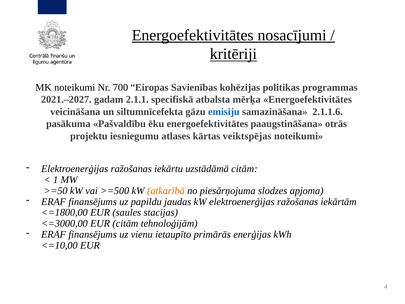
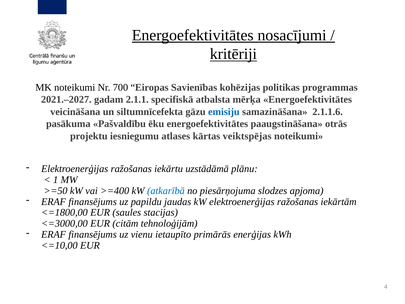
uzstādāmā citām: citām -> plānu
>=500: >=500 -> >=400
atkarībā colour: orange -> blue
